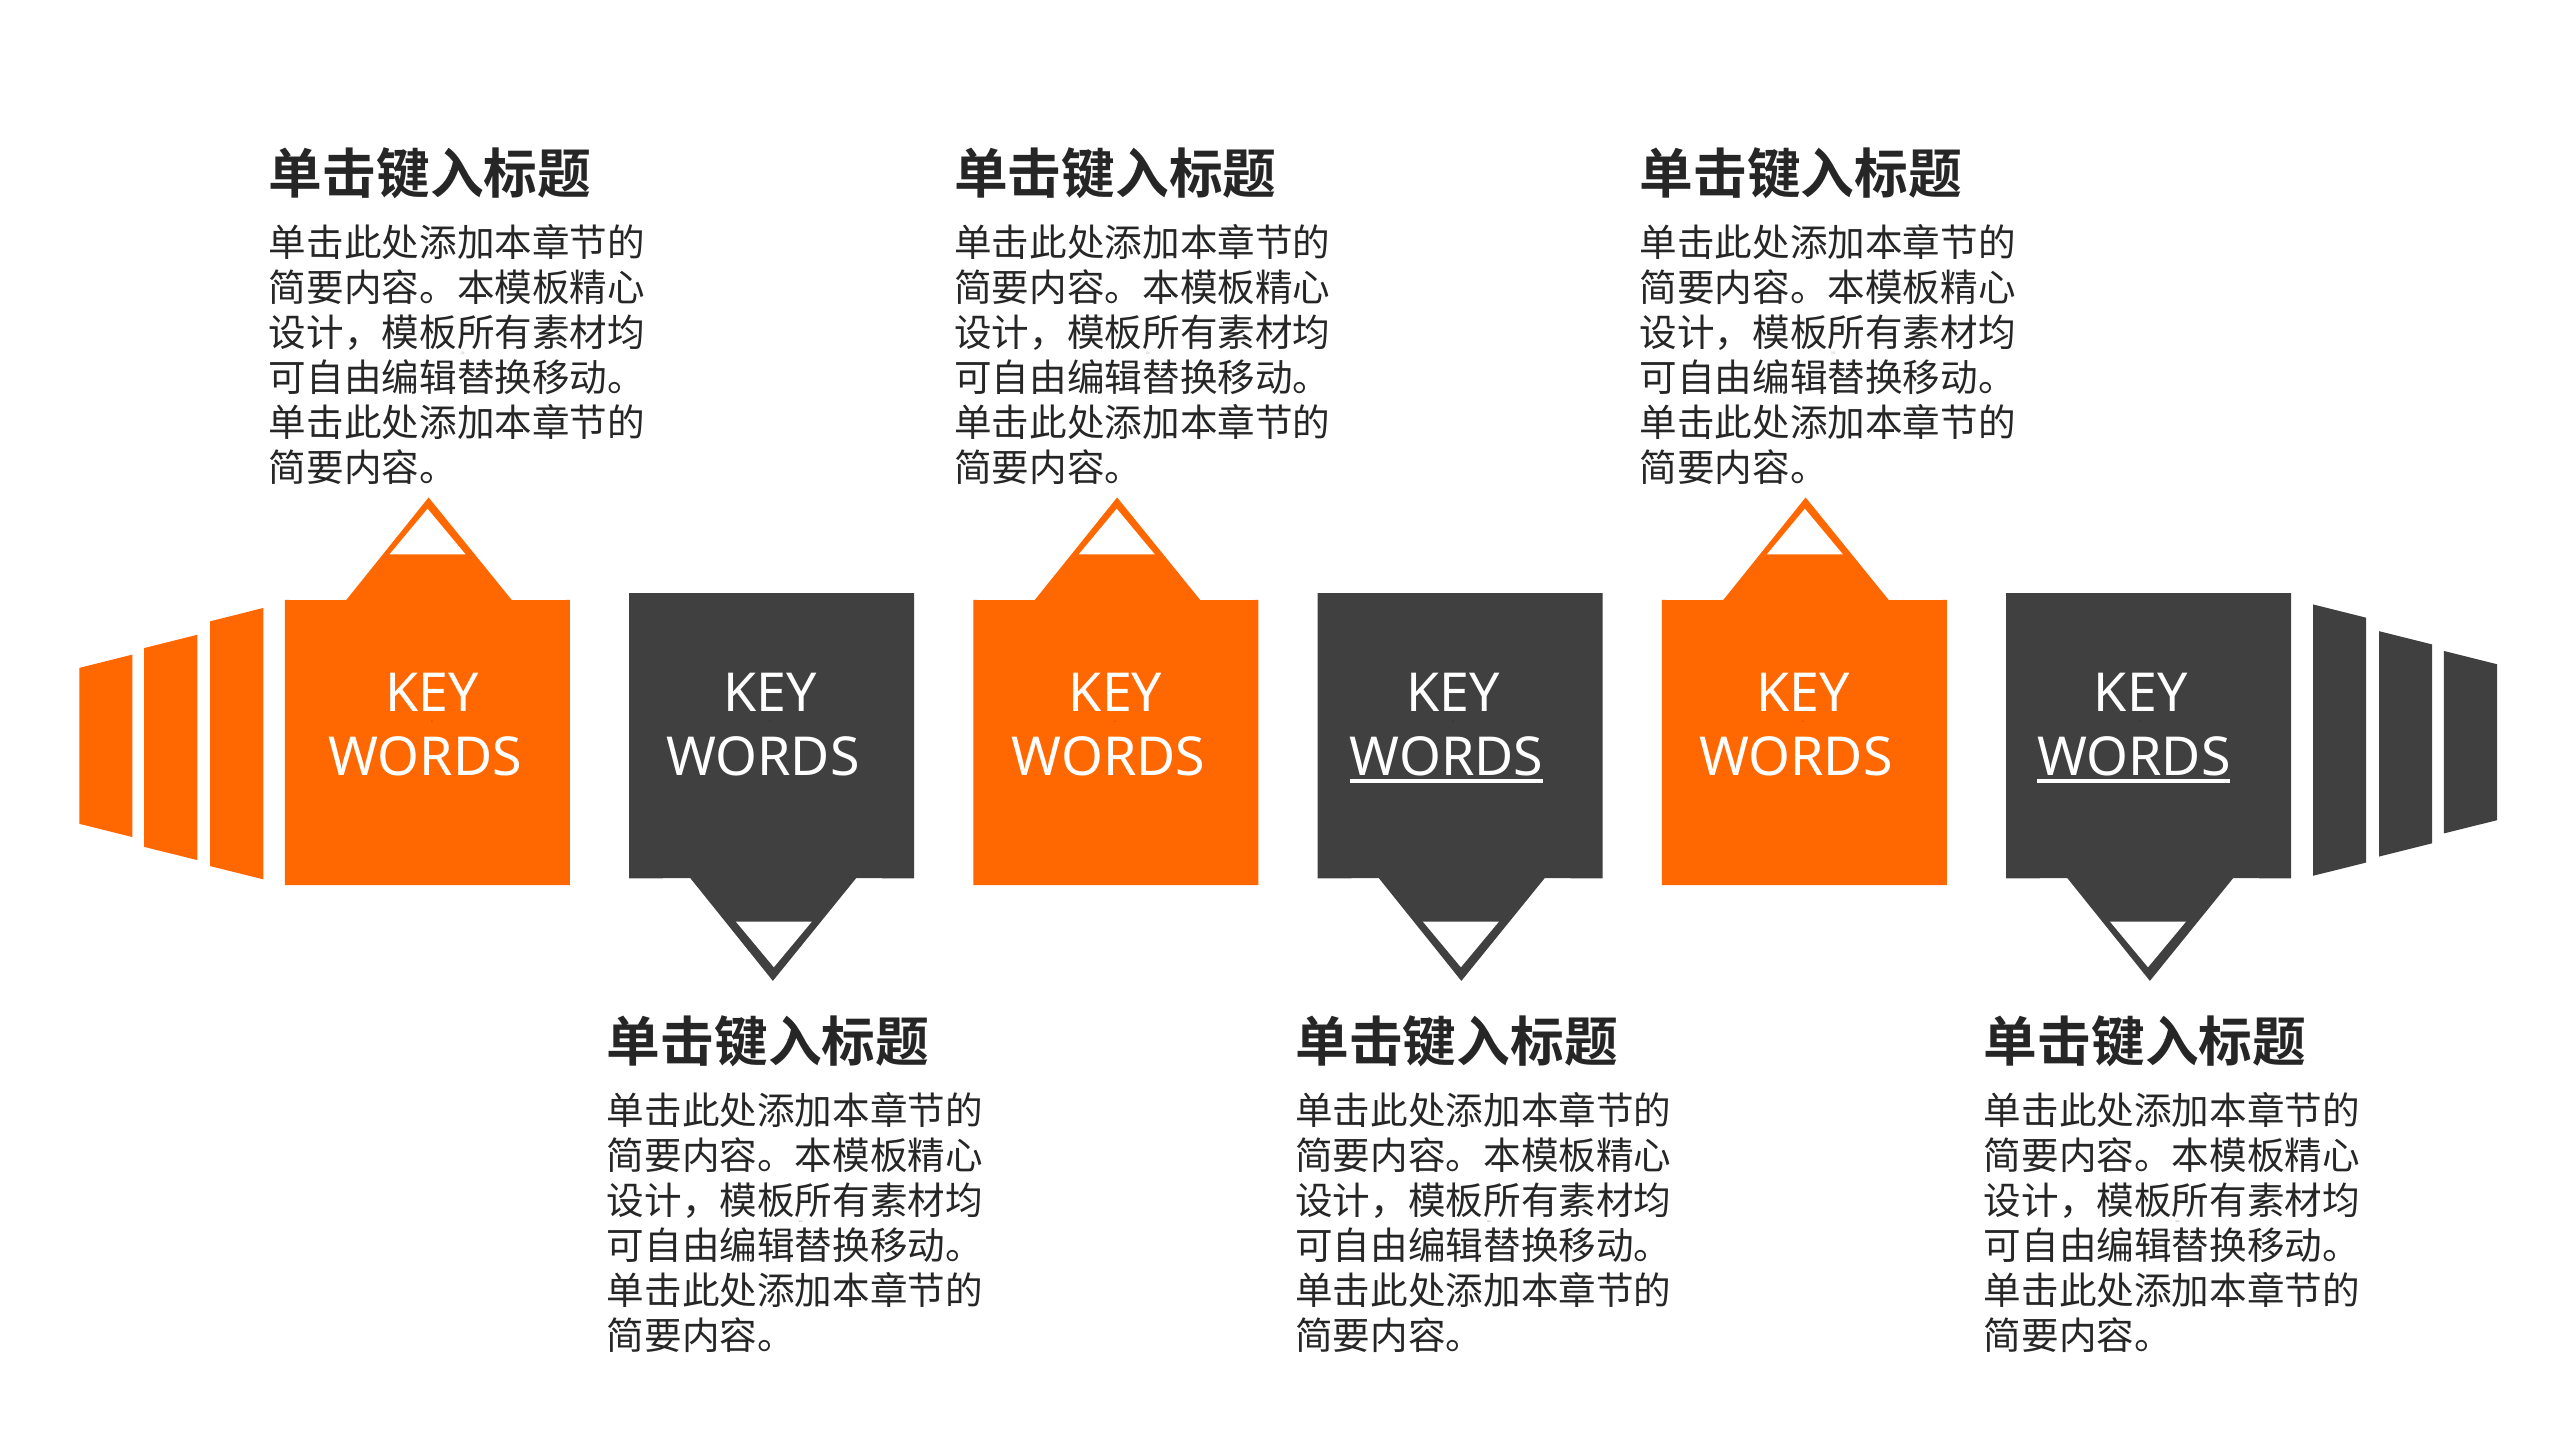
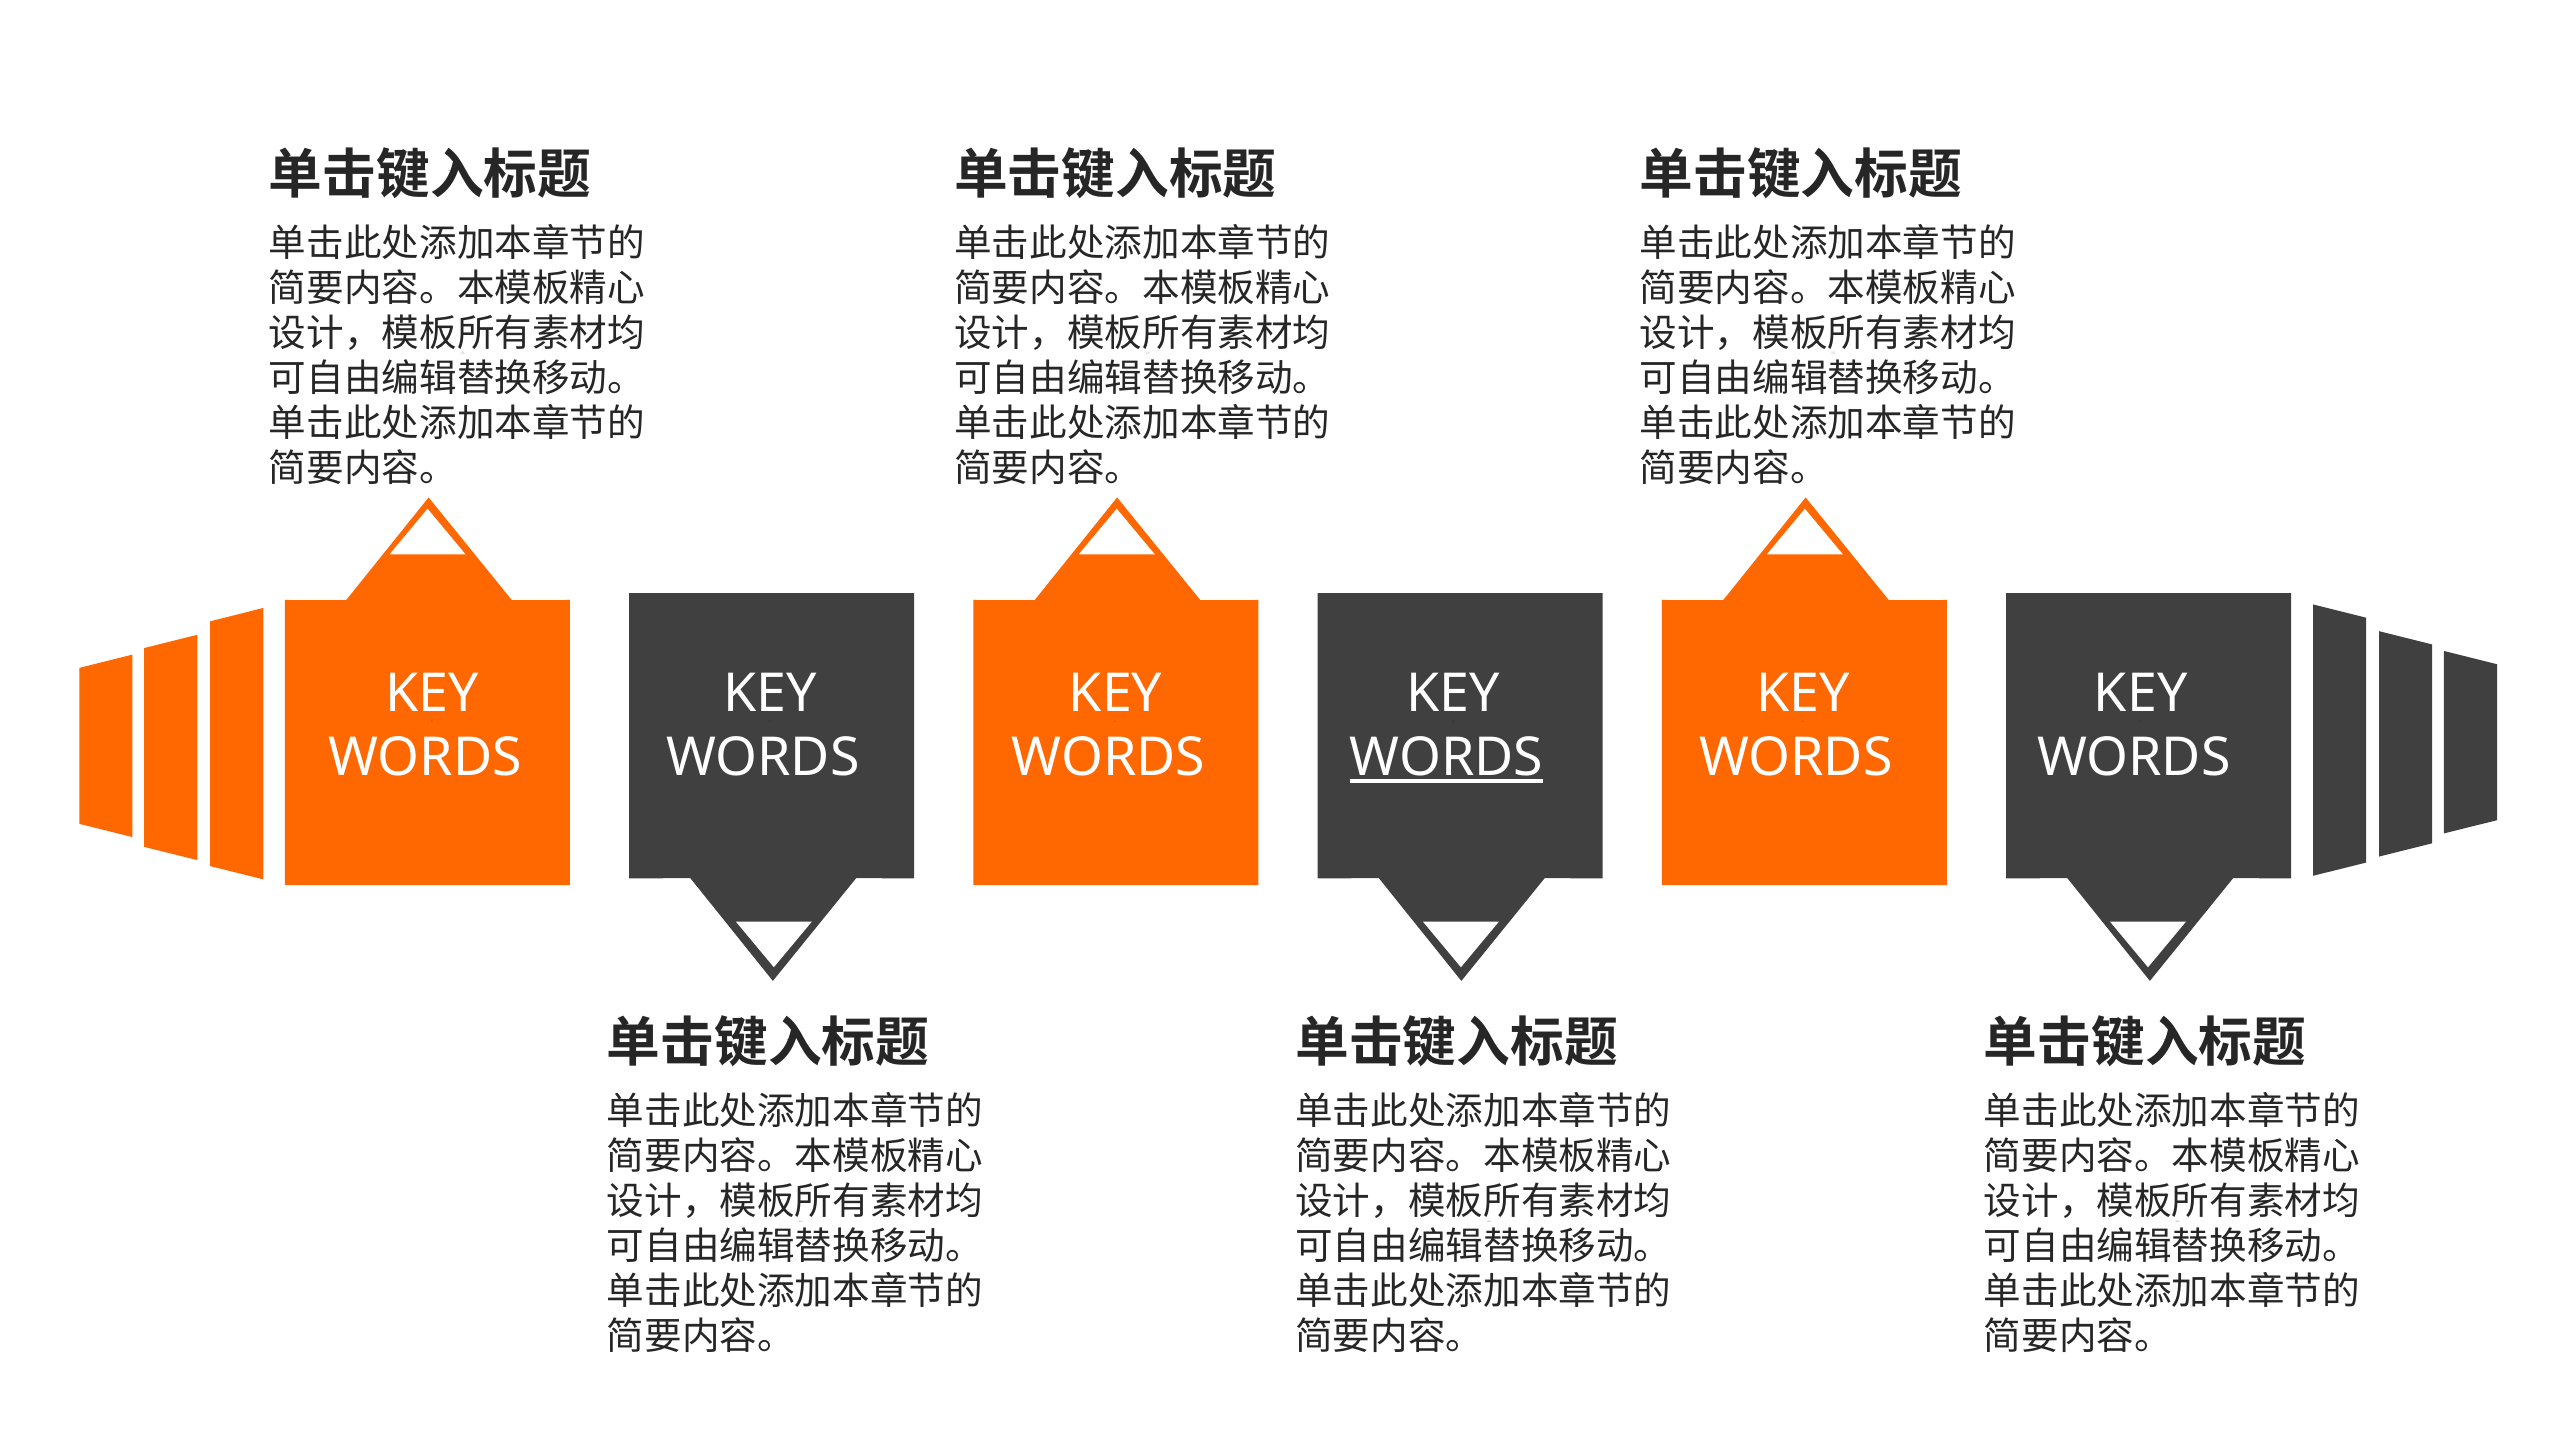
WORDS at (2134, 758) underline: present -> none
